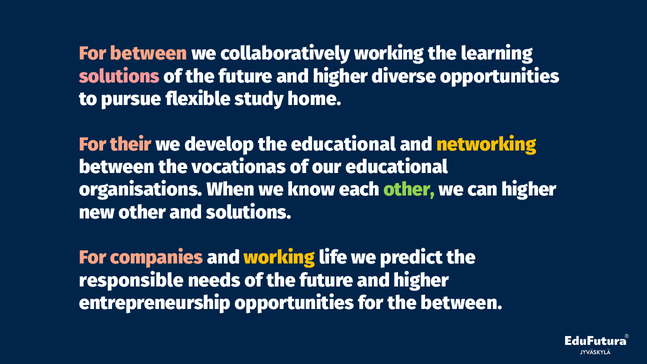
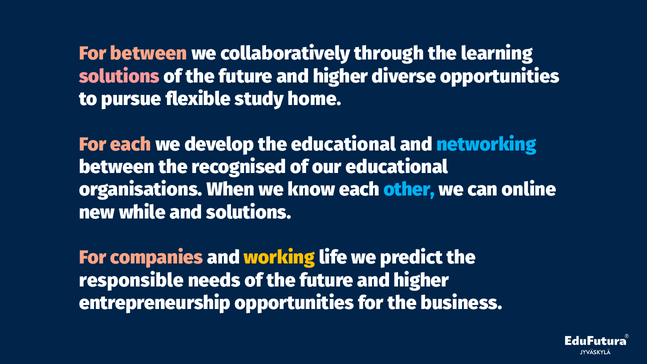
collaboratively working: working -> through
For their: their -> each
networking colour: yellow -> light blue
vocationas: vocationas -> recognised
other at (409, 190) colour: light green -> light blue
can higher: higher -> online
new other: other -> while
the between: between -> business
